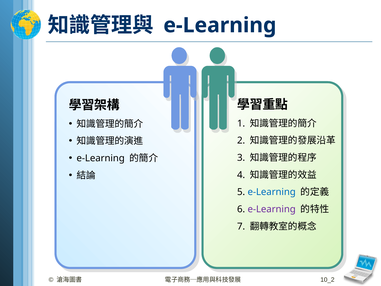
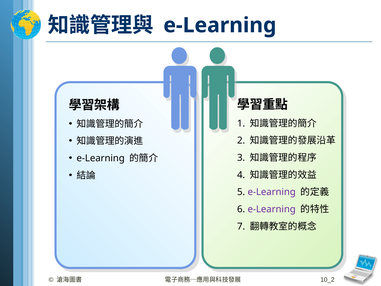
e-Learning at (272, 192) colour: blue -> purple
